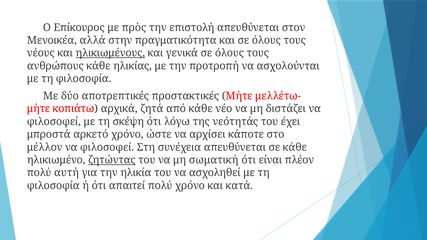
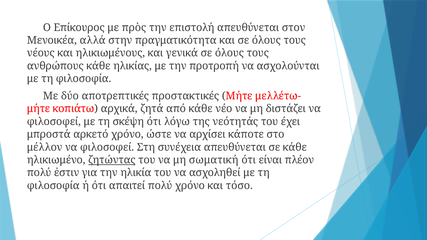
ηλικιωμένους underline: present -> none
αυτή: αυτή -> ἐστιν
κατά: κατά -> τόσο
